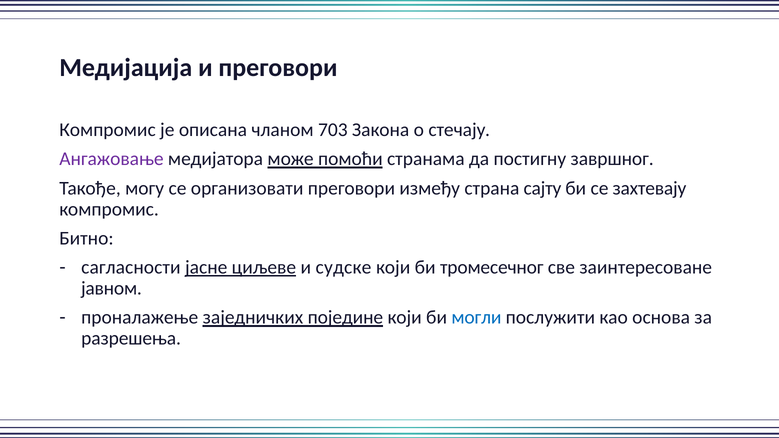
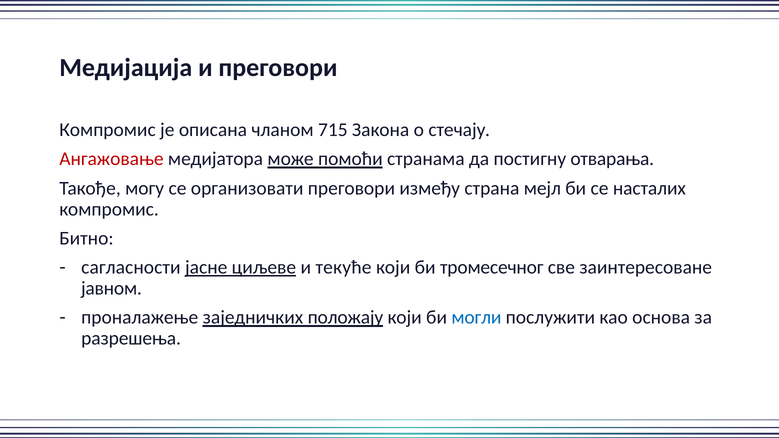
703: 703 -> 715
Ангажовање colour: purple -> red
завршног: завршног -> отварања
сајту: сајту -> мејл
захтевају: захтевају -> насталих
судске: судске -> текуће
поједине: поједине -> положају
